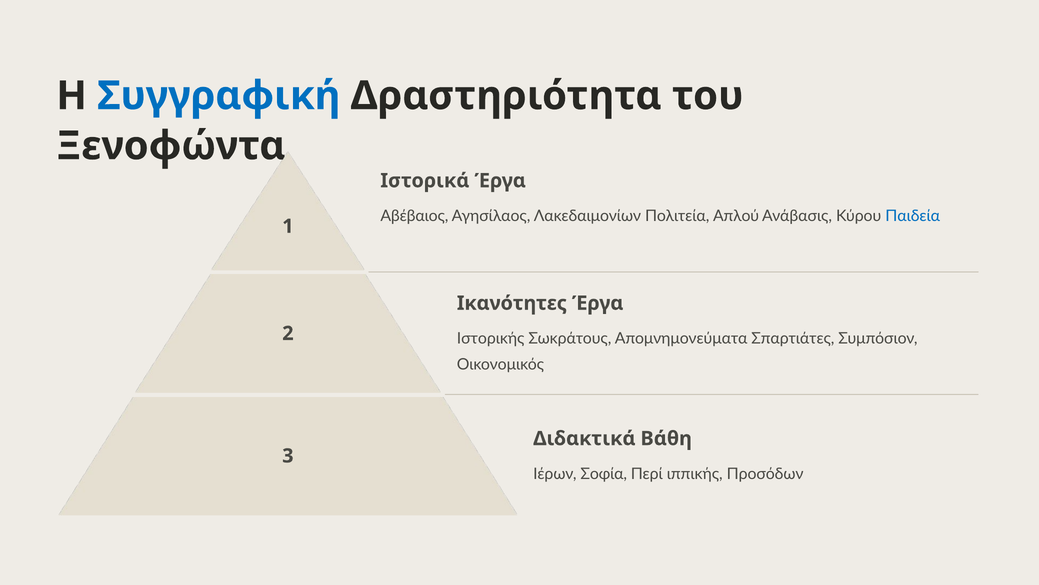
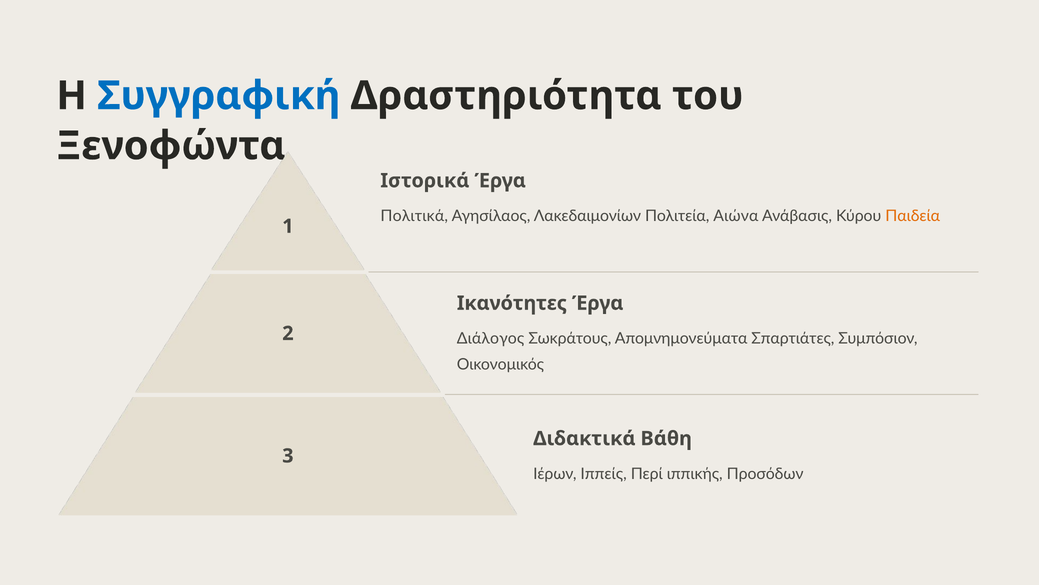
Αβέβαιος: Αβέβαιος -> Πολιτικά
Απλού: Απλού -> Αιώνα
Παιδεία colour: blue -> orange
Ιστορικής: Ιστορικής -> Διάλογος
Σοφία: Σοφία -> Ιππείς
